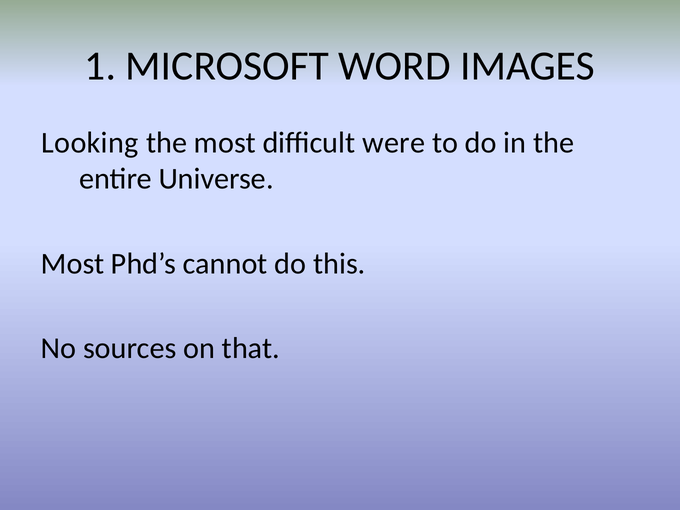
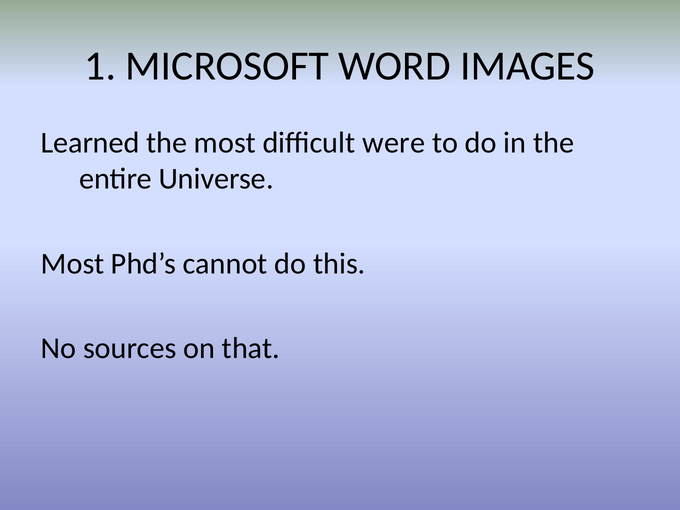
Looking: Looking -> Learned
